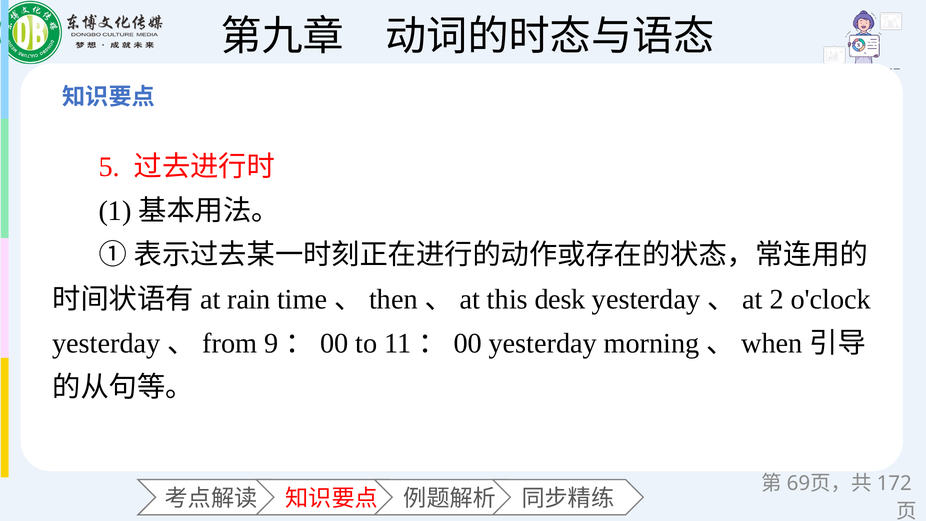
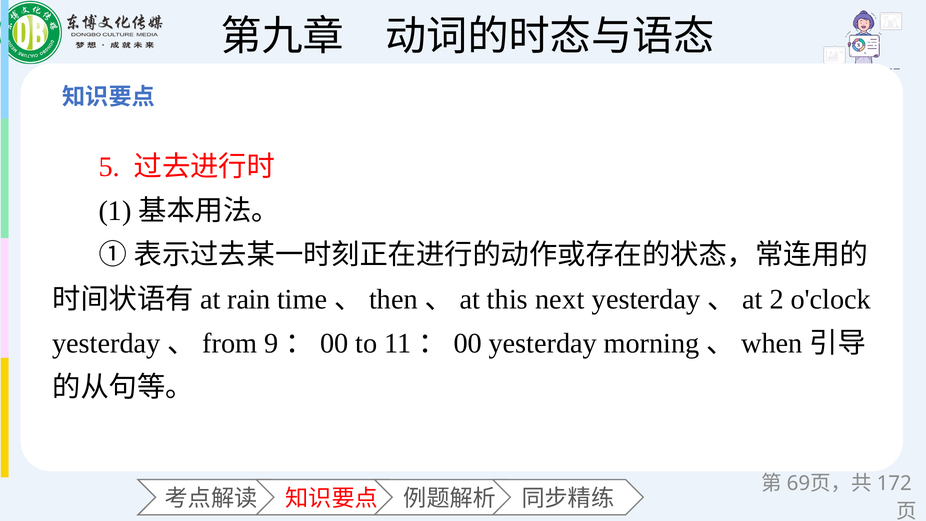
desk: desk -> next
